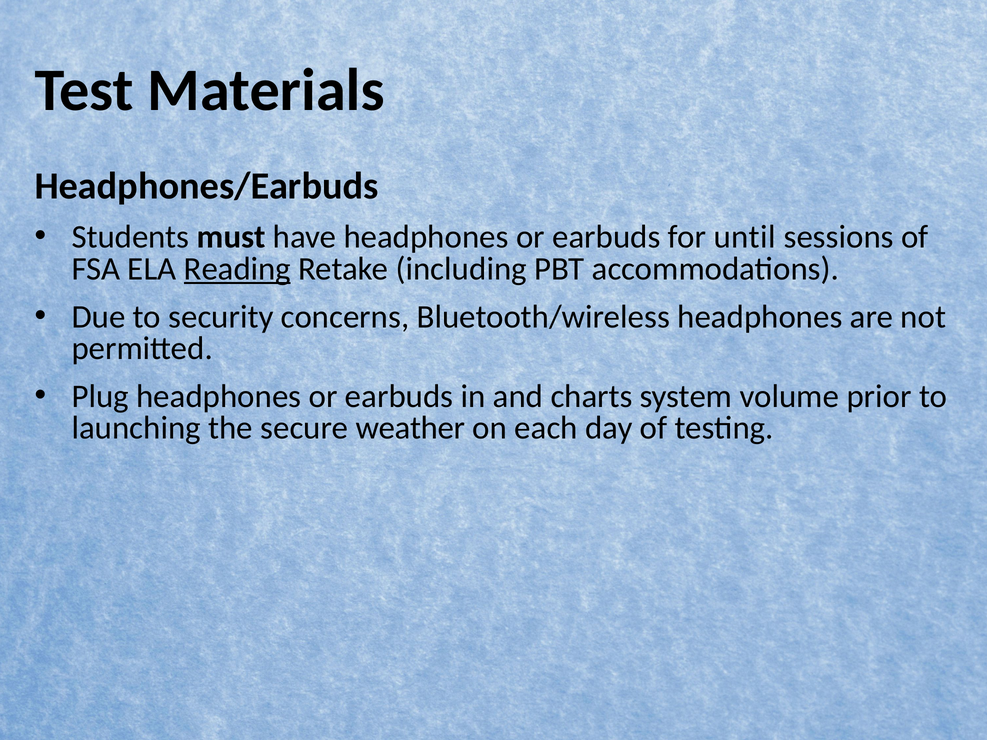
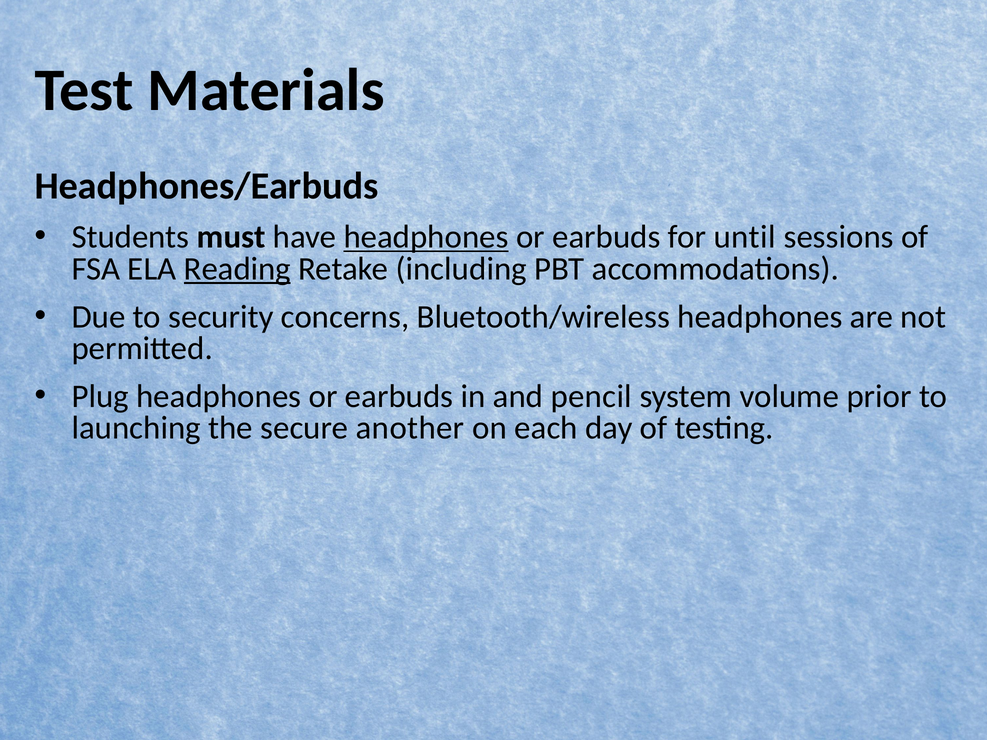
headphones at (426, 237) underline: none -> present
charts: charts -> pencil
weather: weather -> another
